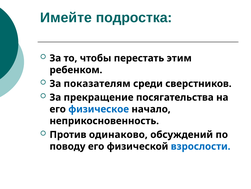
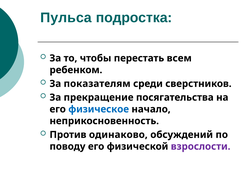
Имейте: Имейте -> Пульса
этим: этим -> всем
взрослости colour: blue -> purple
